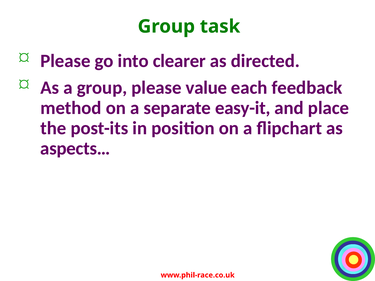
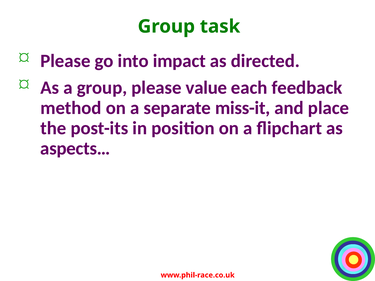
clearer: clearer -> impact
easy-it: easy-it -> miss-it
